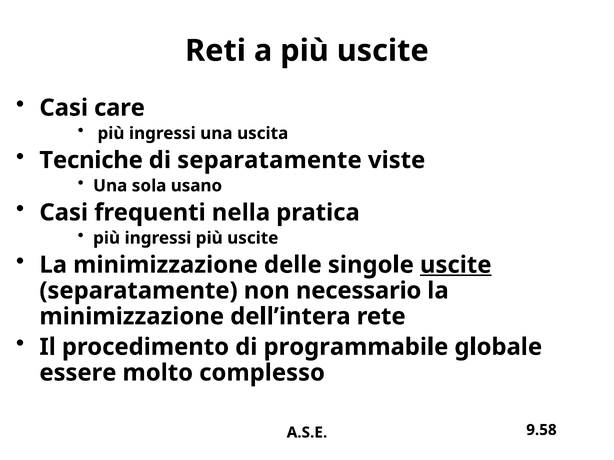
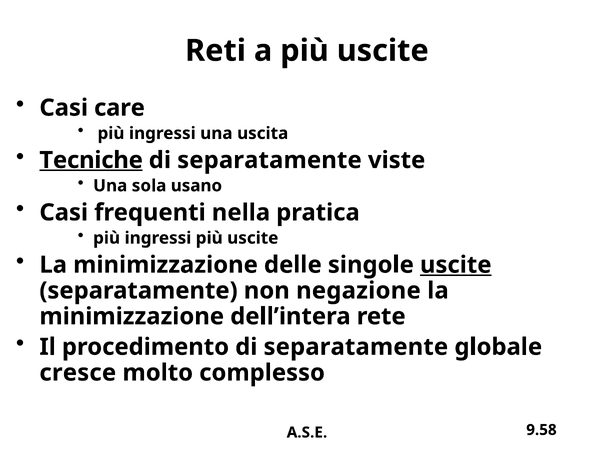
Tecniche underline: none -> present
necessario: necessario -> negazione
procedimento di programmabile: programmabile -> separatamente
essere: essere -> cresce
